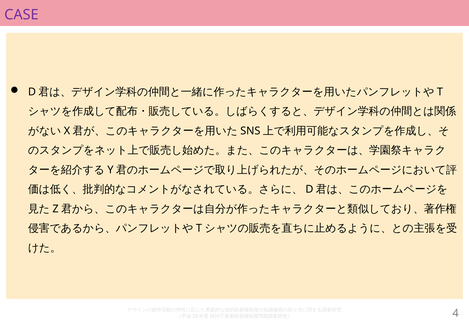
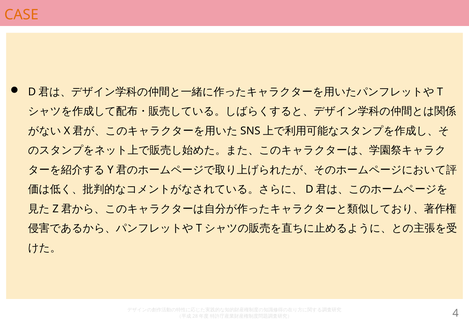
CASE colour: purple -> orange
